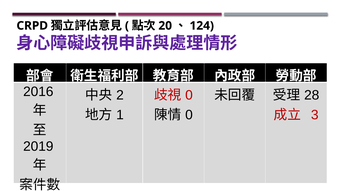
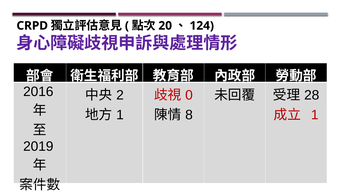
0 at (189, 115): 0 -> 8
3 at (315, 115): 3 -> 1
